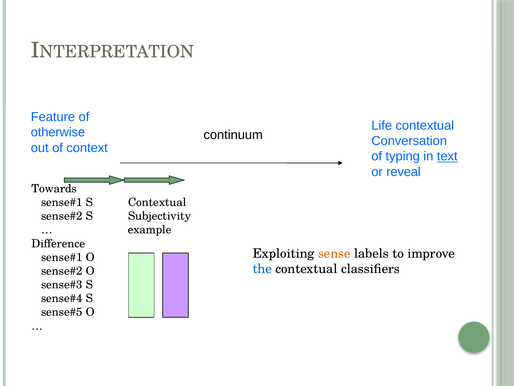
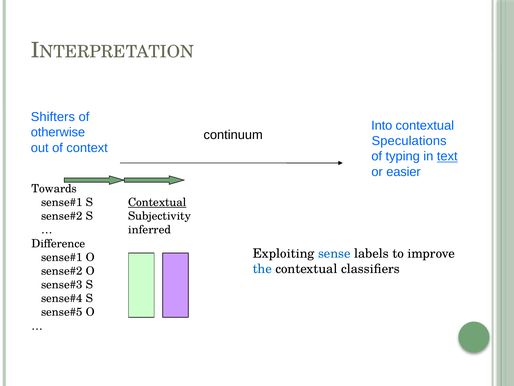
Feature: Feature -> Shifters
Life: Life -> Into
Conversation: Conversation -> Speculations
reveal: reveal -> easier
Contextual at (157, 202) underline: none -> present
example: example -> inferred
sense colour: orange -> blue
